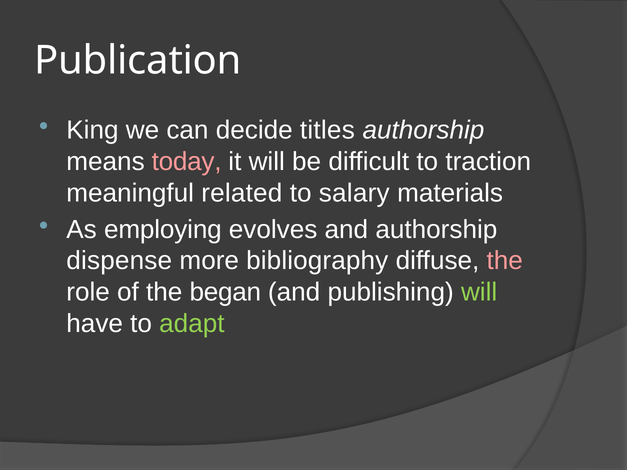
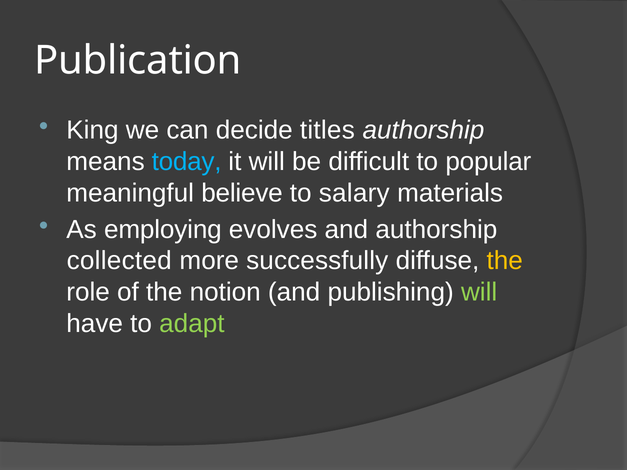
today colour: pink -> light blue
traction: traction -> popular
related: related -> believe
dispense: dispense -> collected
bibliography: bibliography -> successfully
the at (505, 261) colour: pink -> yellow
began: began -> notion
